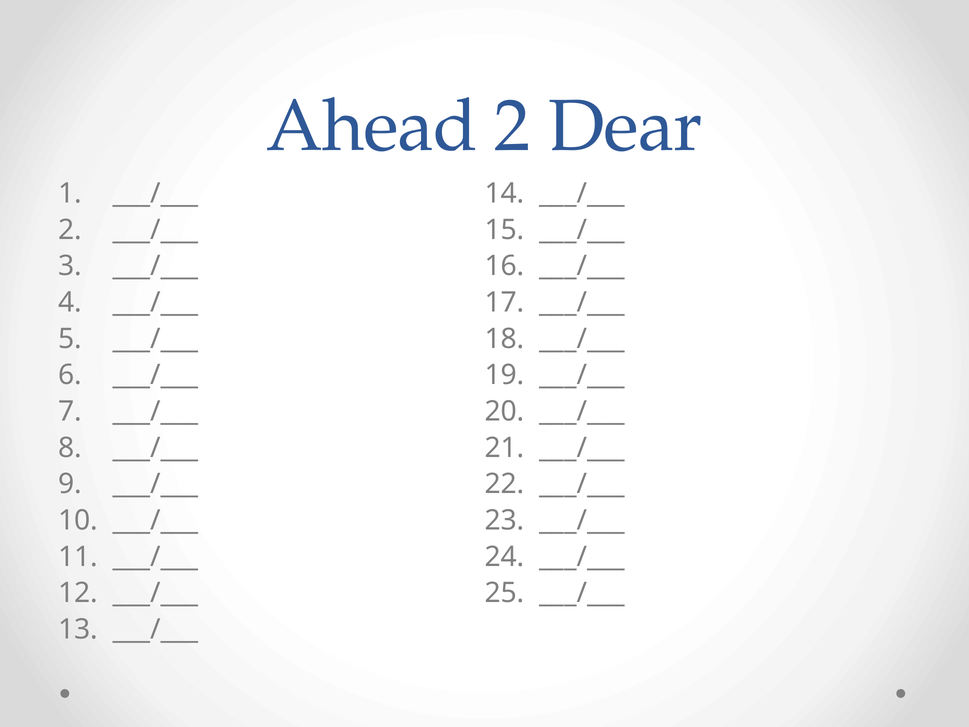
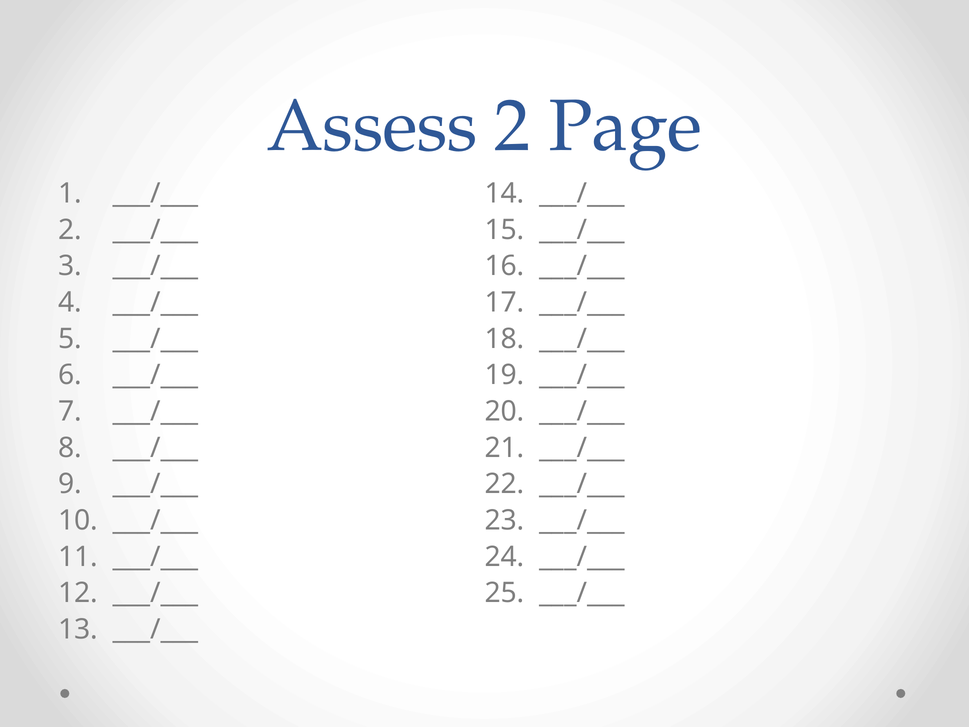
Ahead: Ahead -> Assess
Dear: Dear -> Page
